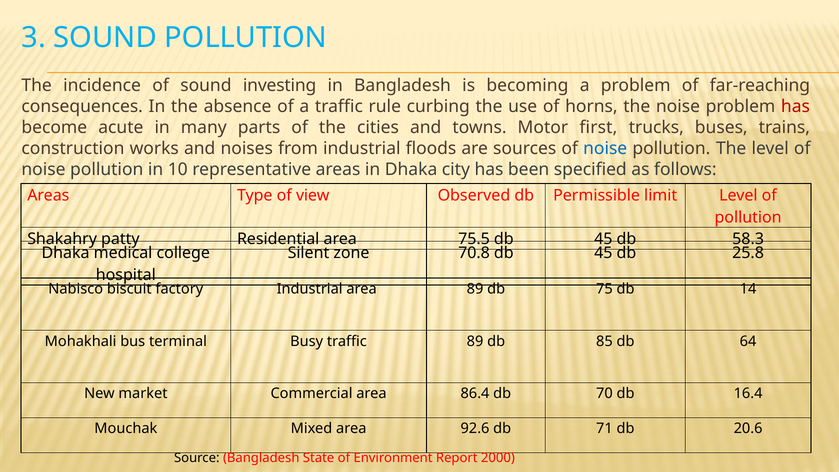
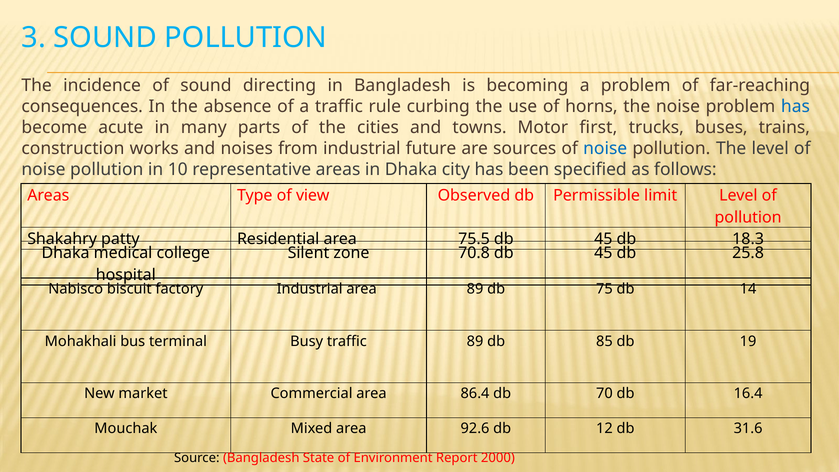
investing: investing -> directing
has at (795, 106) colour: red -> blue
floods: floods -> future
58.3: 58.3 -> 18.3
64: 64 -> 19
71: 71 -> 12
20.6: 20.6 -> 31.6
